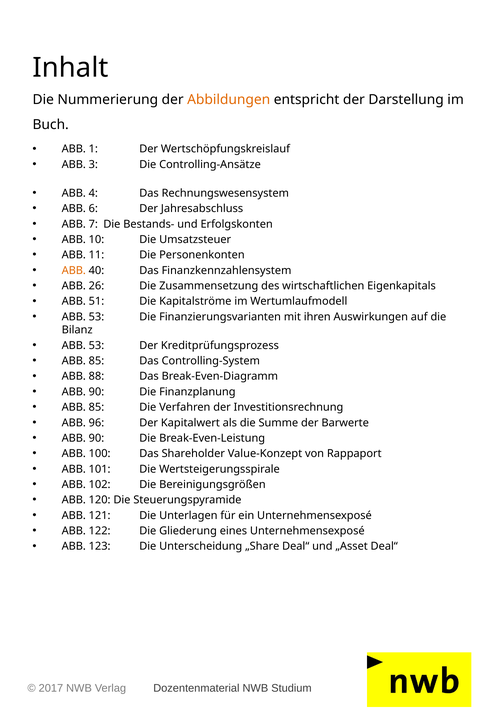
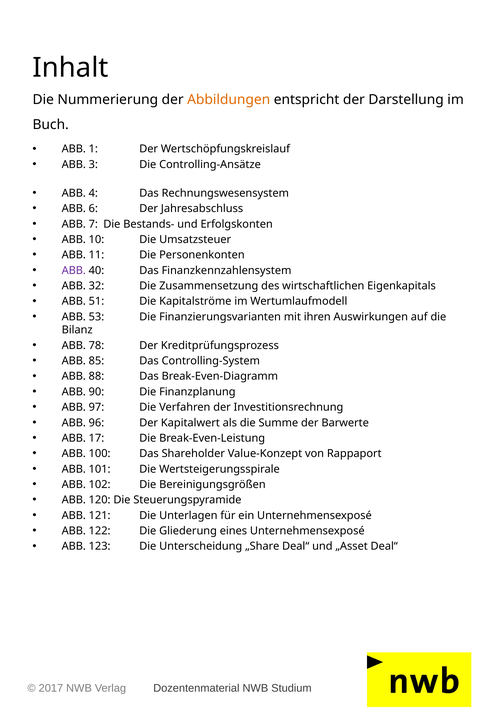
ABB at (74, 270) colour: orange -> purple
26: 26 -> 32
53 at (96, 345): 53 -> 78
85 at (96, 407): 85 -> 97
90 at (96, 438): 90 -> 17
